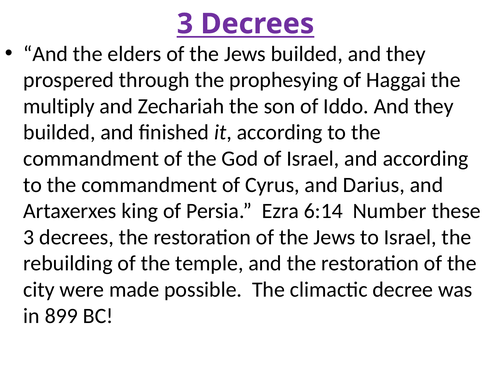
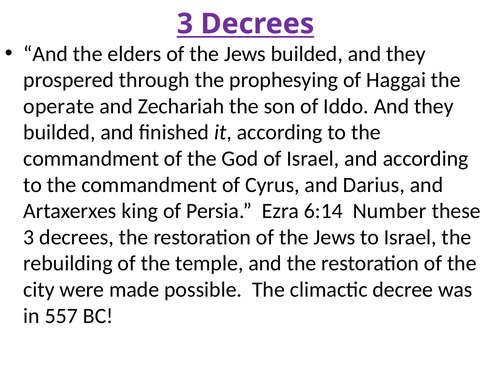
multiply: multiply -> operate
899: 899 -> 557
